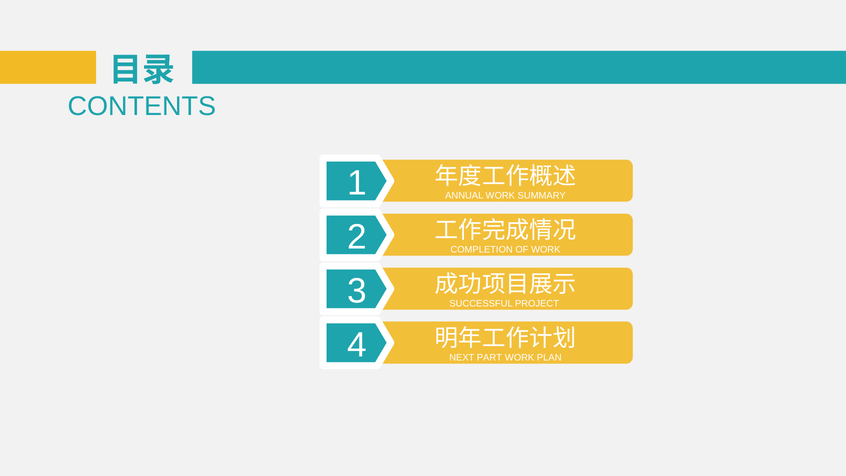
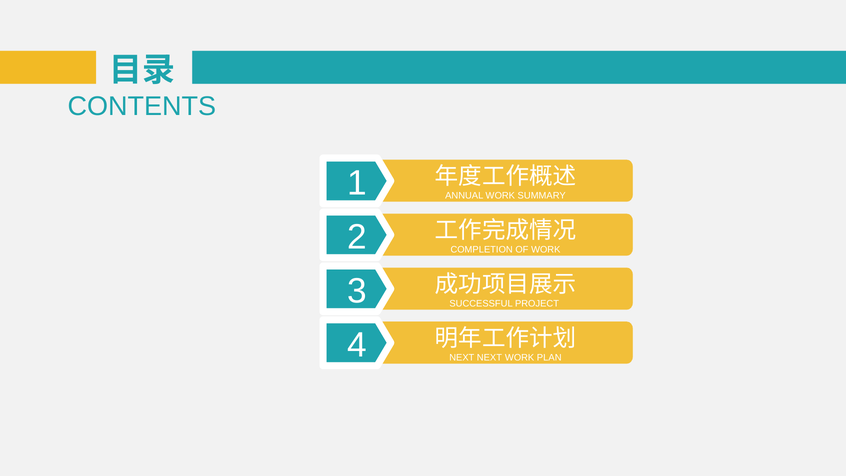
NEXT PART: PART -> NEXT
